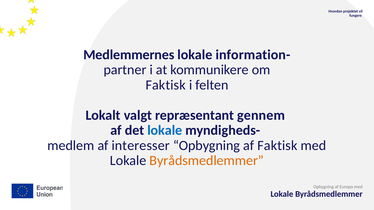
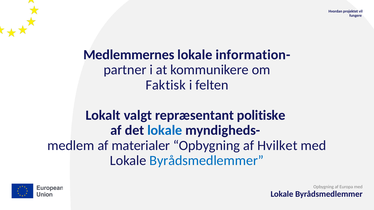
gennem: gennem -> politiske
interesser: interesser -> materialer
af Faktisk: Faktisk -> Hvilket
Byrådsmedlemmer at (207, 161) colour: orange -> blue
